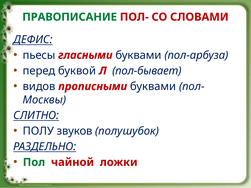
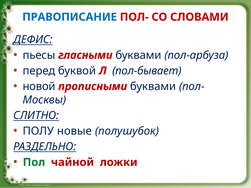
ПРАВОПИСАНИЕ colour: green -> blue
видов: видов -> новой
звуков: звуков -> новые
